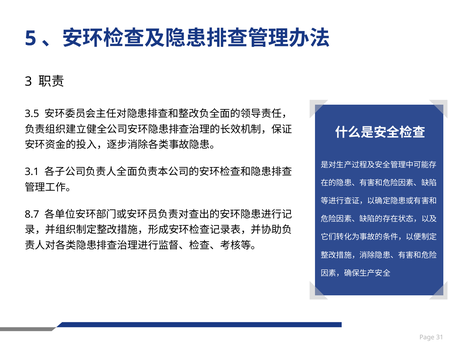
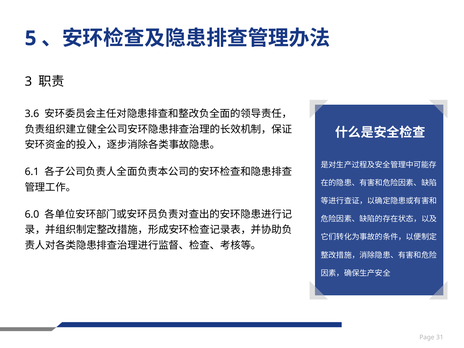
3.5: 3.5 -> 3.6
3.1: 3.1 -> 6.1
8.7: 8.7 -> 6.0
